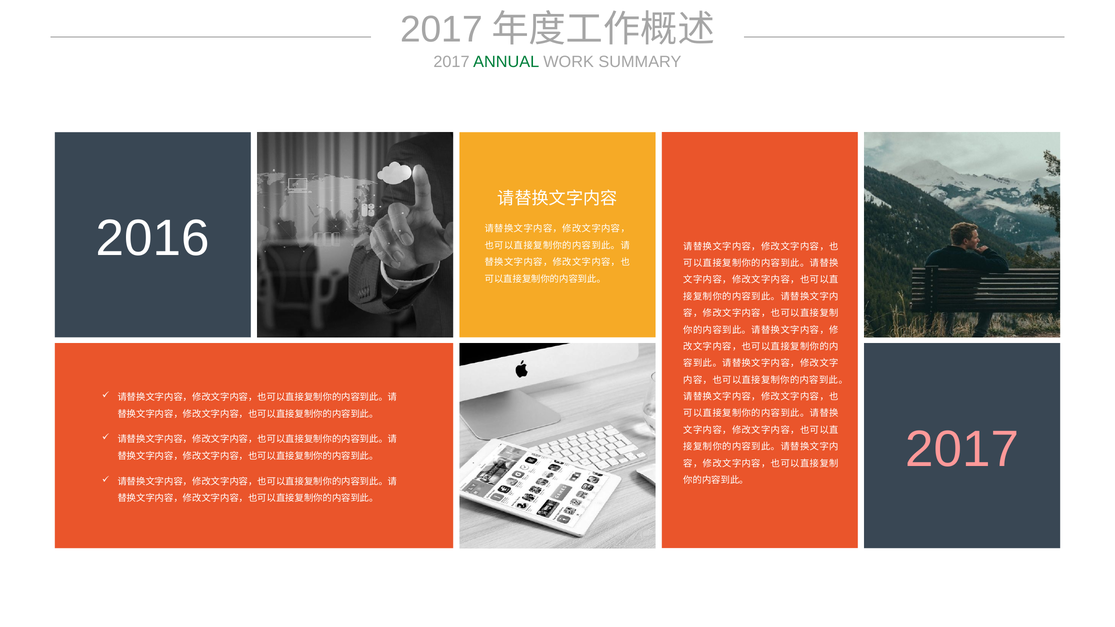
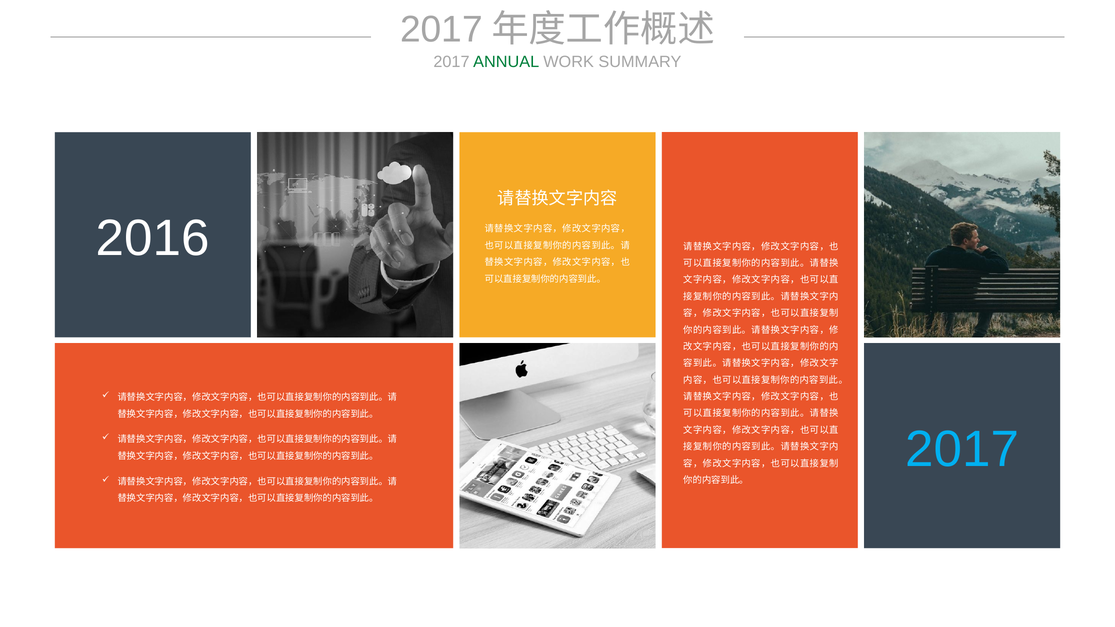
2017 at (962, 449) colour: pink -> light blue
